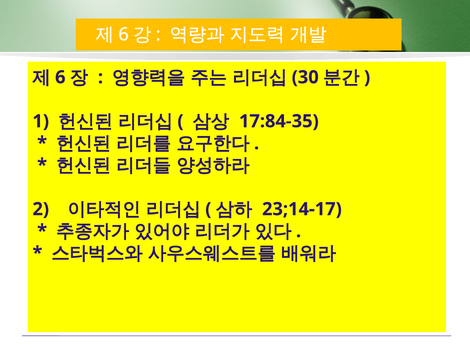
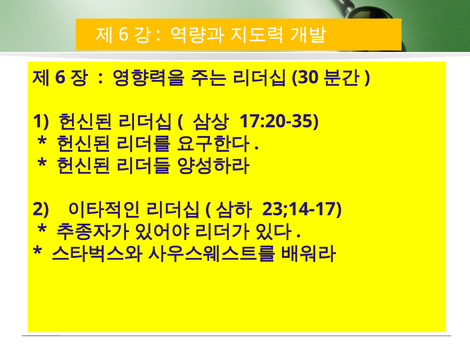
17:84-35: 17:84-35 -> 17:20-35
